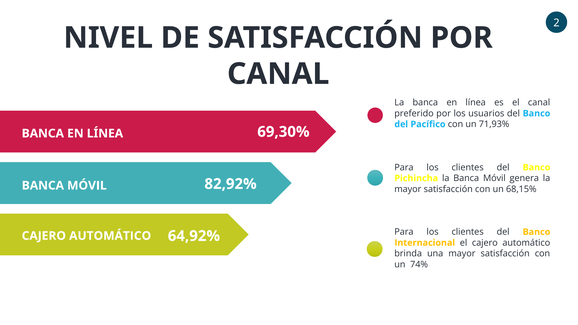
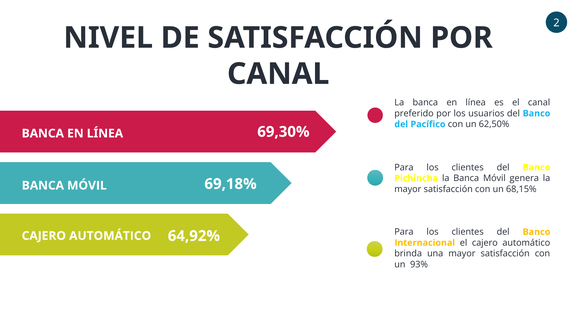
71,93%: 71,93% -> 62,50%
82,92%: 82,92% -> 69,18%
74%: 74% -> 93%
